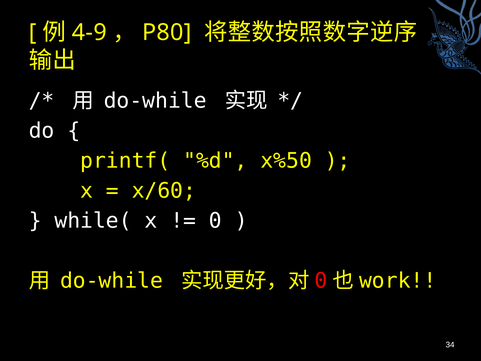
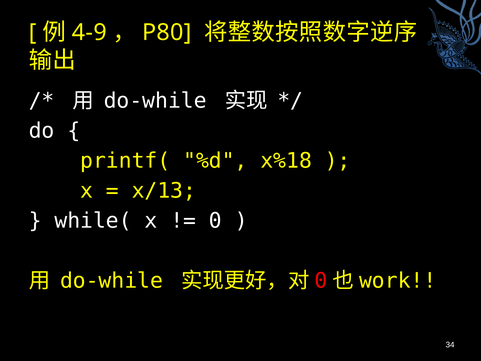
x%50: x%50 -> x%18
x/60: x/60 -> x/13
